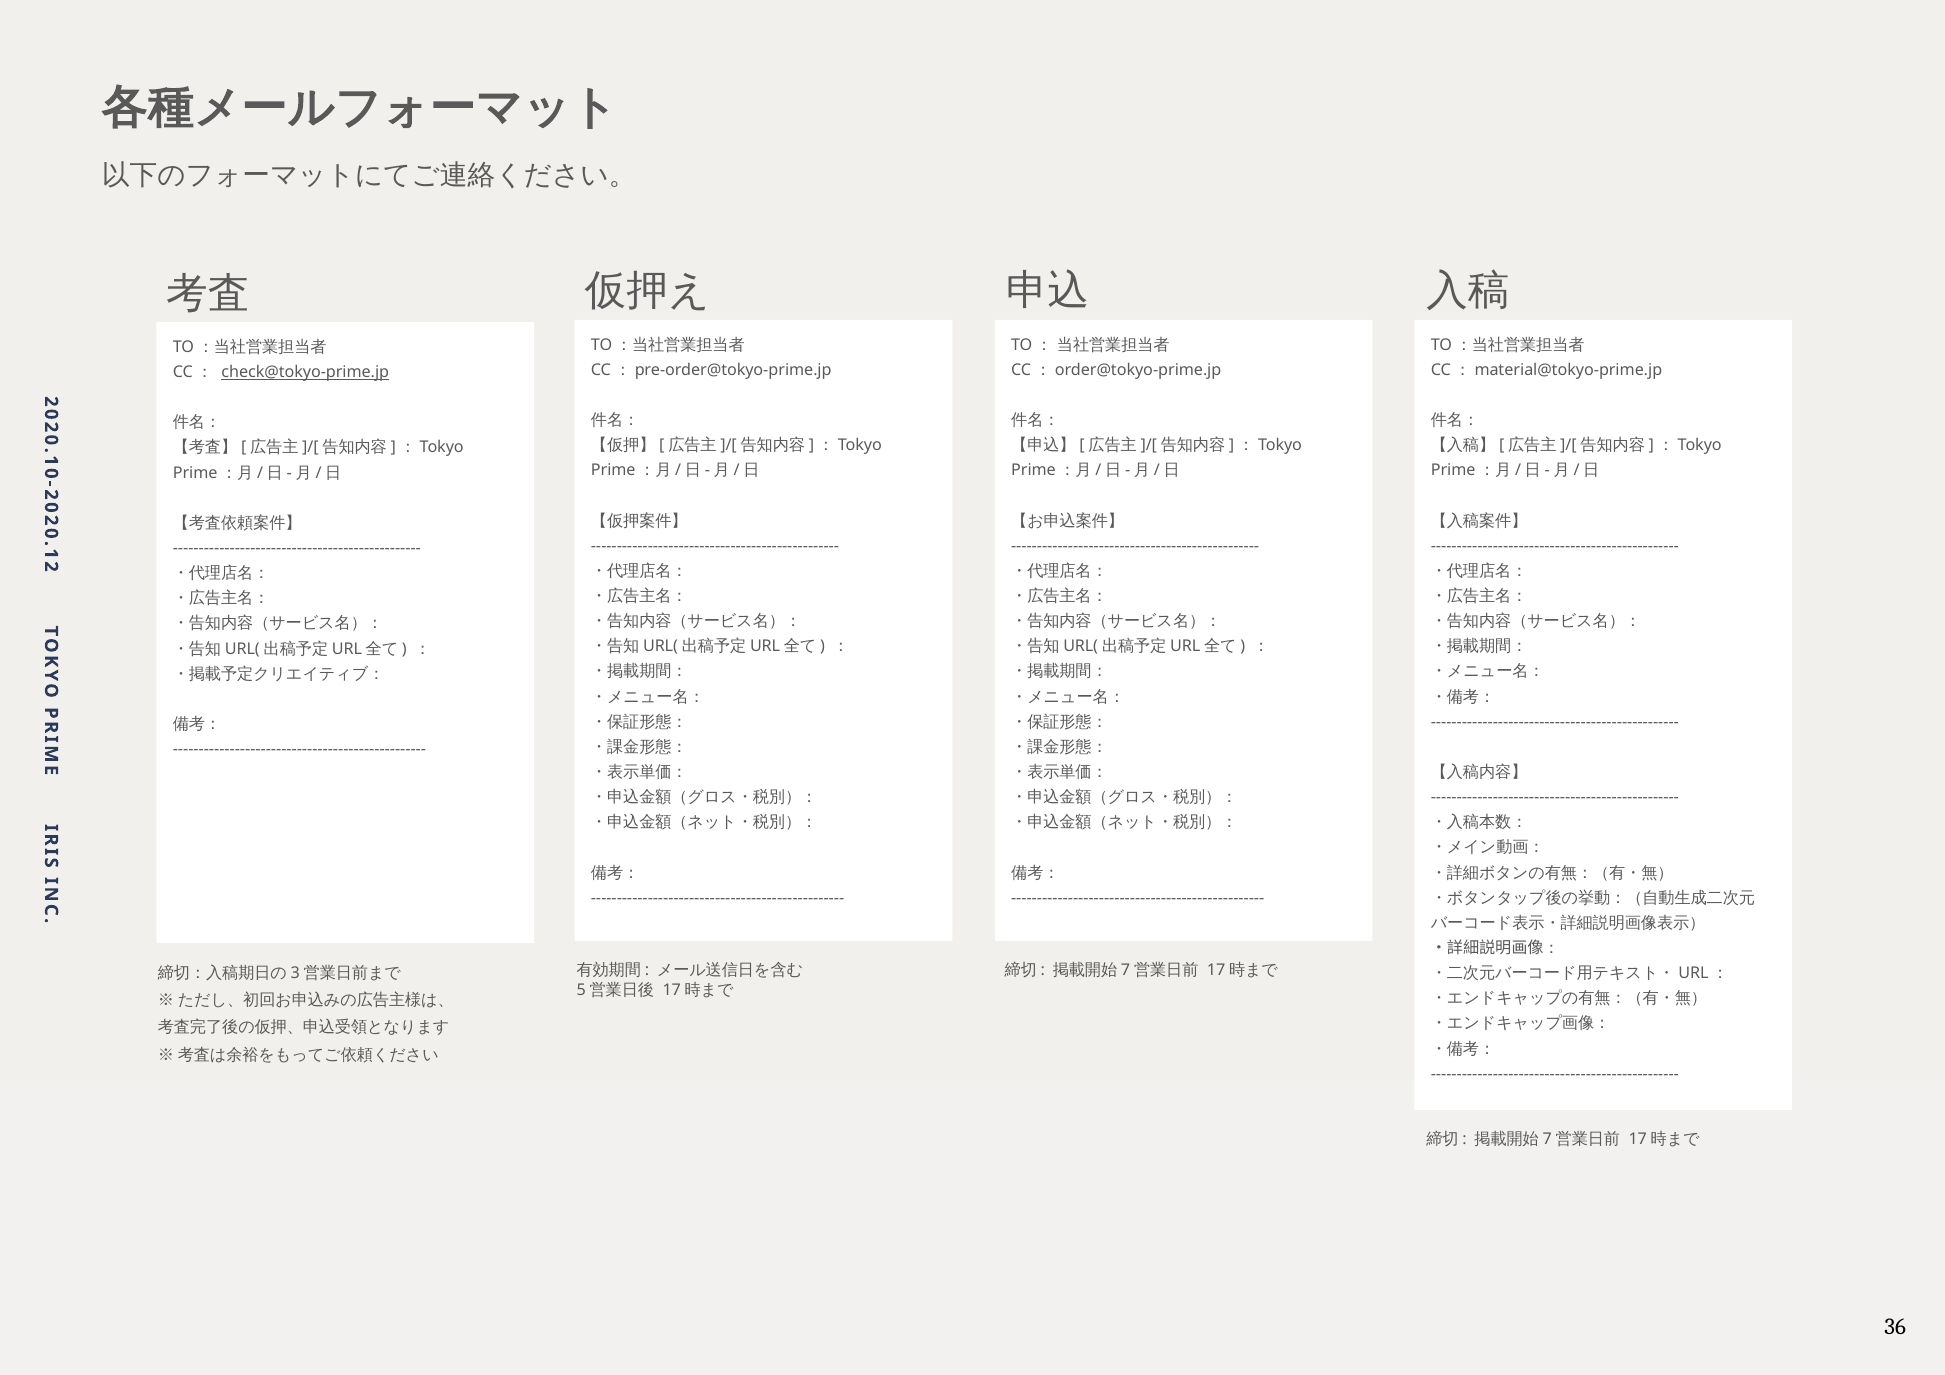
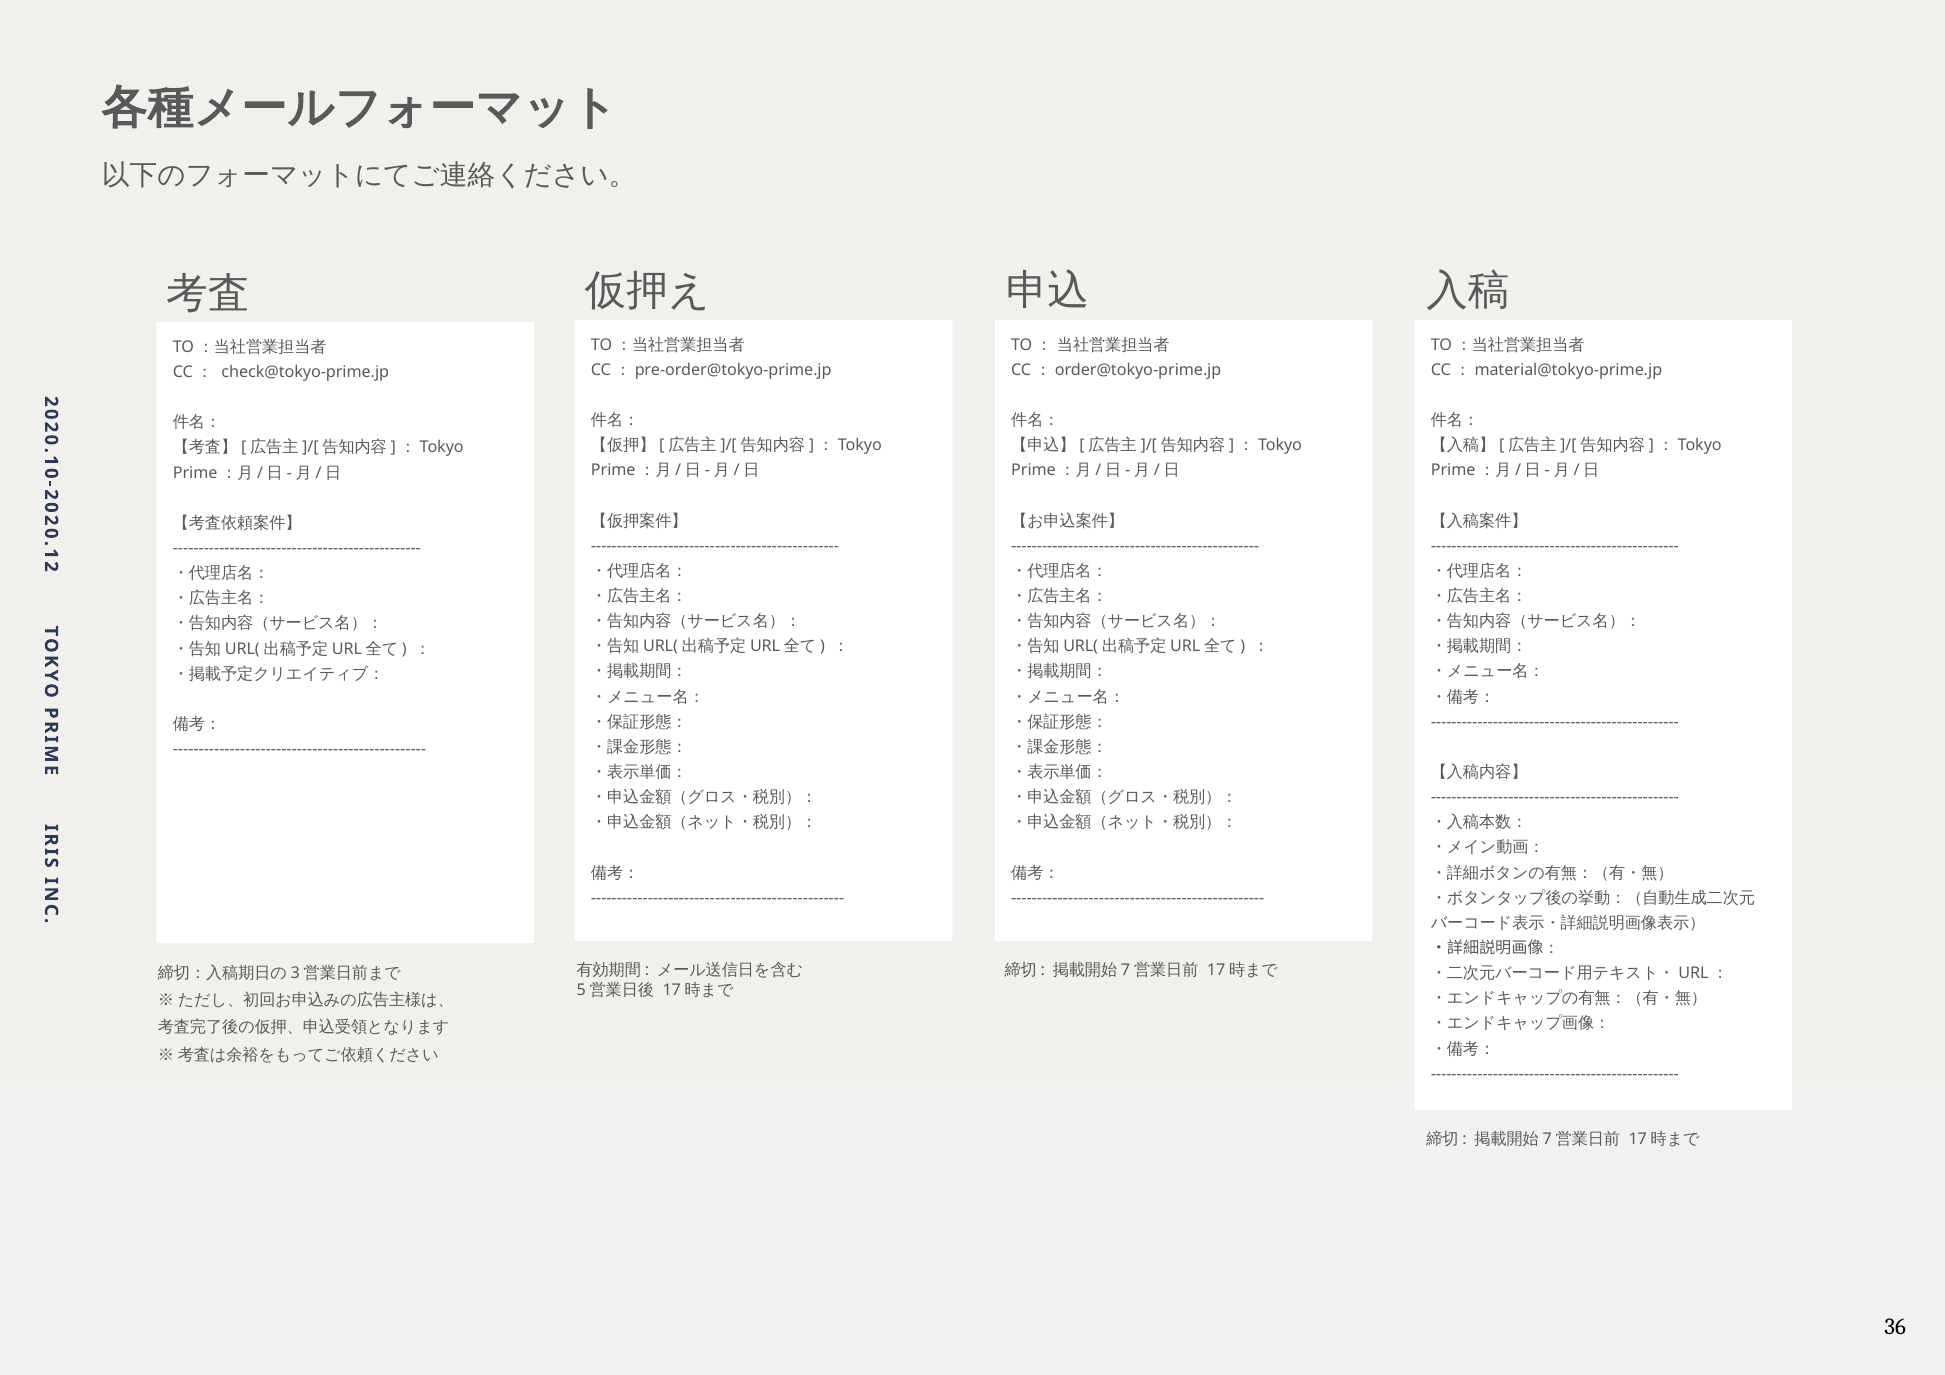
check@tokyo-prime.jp underline: present -> none
